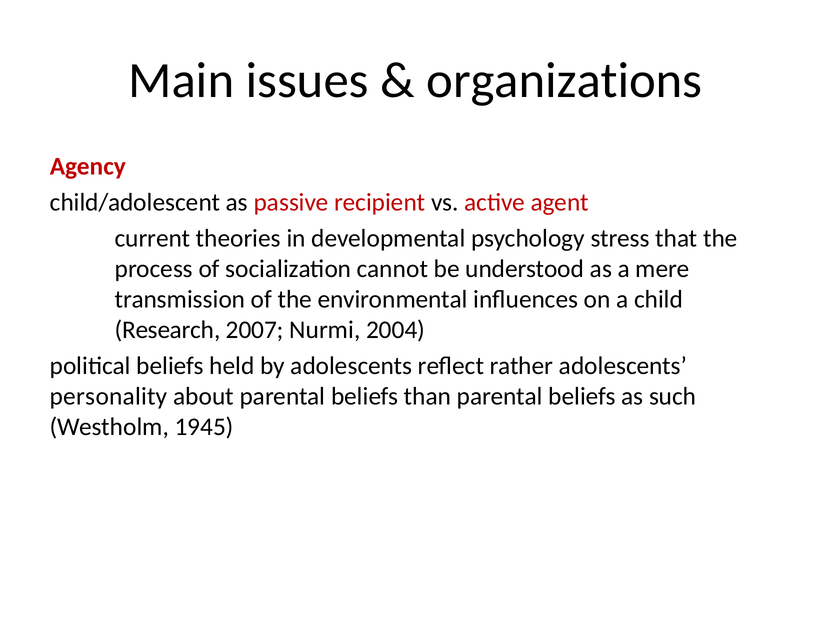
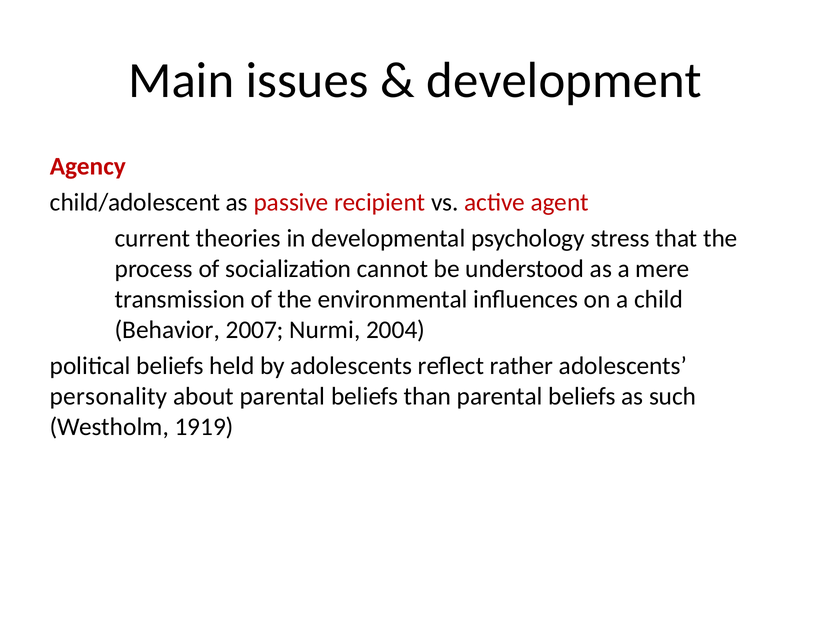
organizations: organizations -> development
Research: Research -> Behavior
1945: 1945 -> 1919
